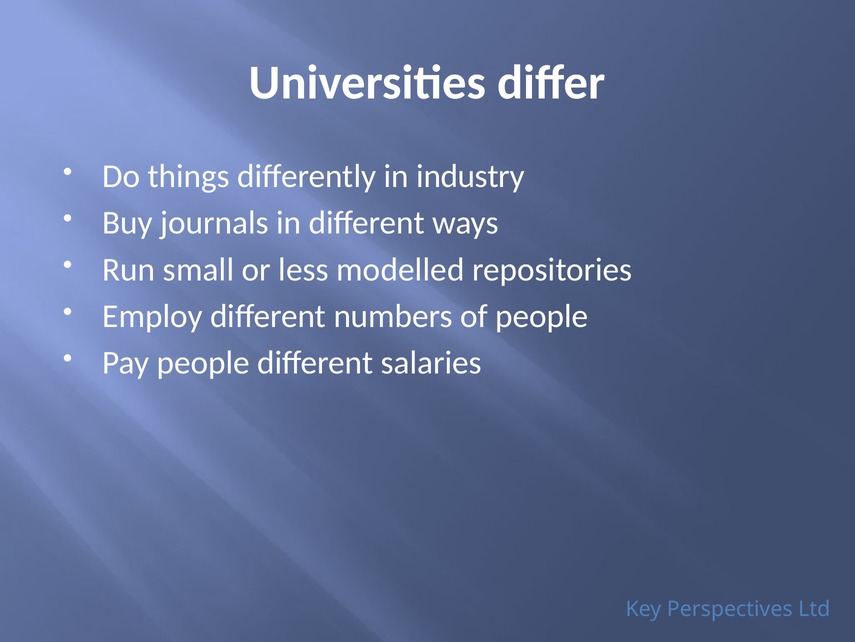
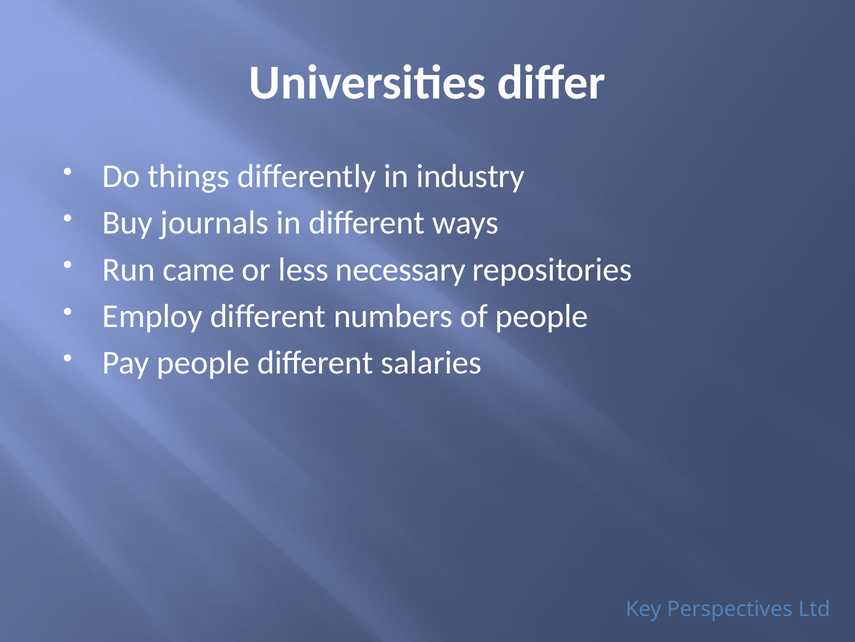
small: small -> came
modelled: modelled -> necessary
